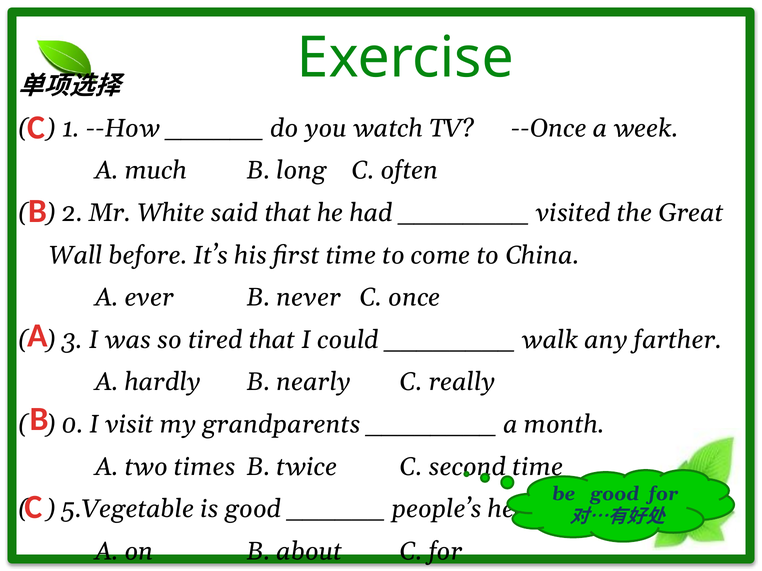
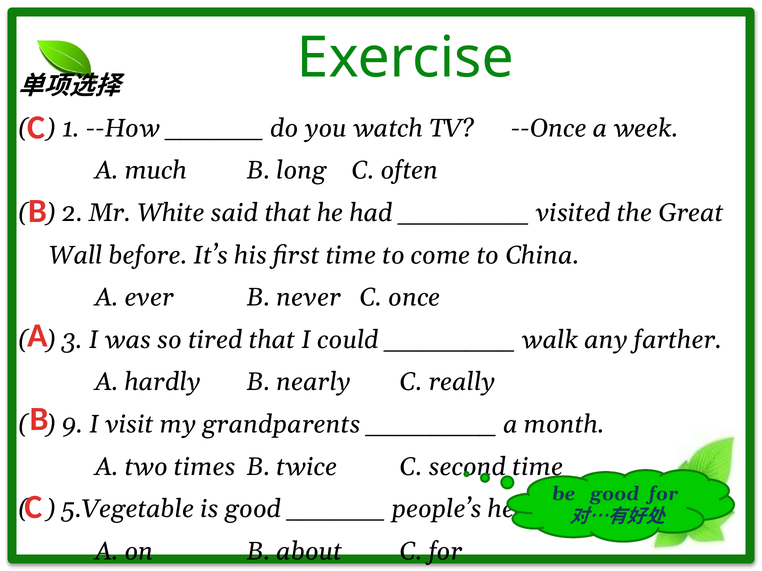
0: 0 -> 9
